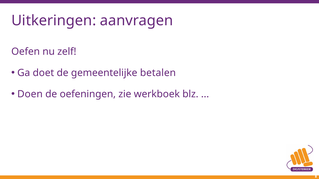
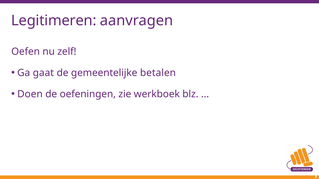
Uitkeringen: Uitkeringen -> Legitimeren
doet: doet -> gaat
